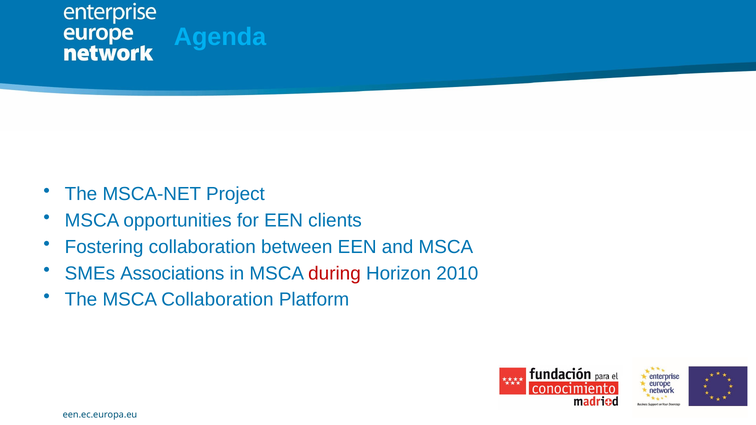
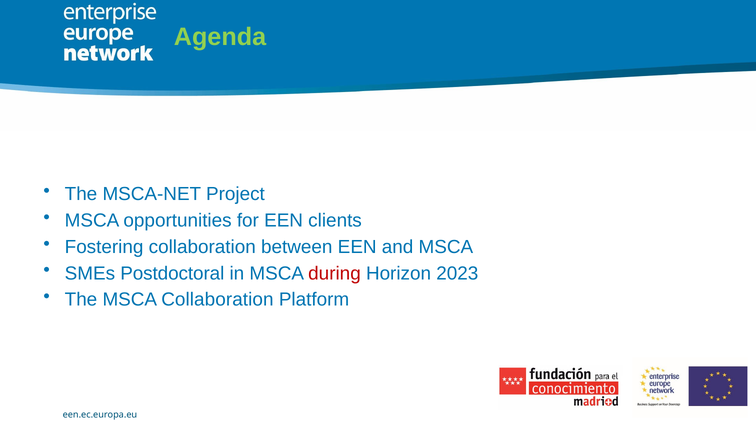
Agenda colour: light blue -> light green
Associations: Associations -> Postdoctoral
2010: 2010 -> 2023
